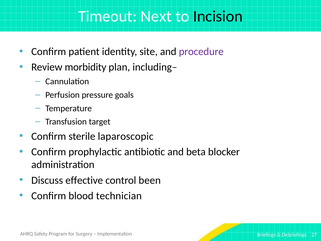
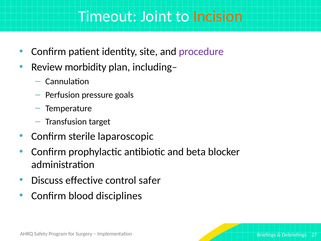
Next: Next -> Joint
Incision colour: black -> orange
been: been -> safer
technician: technician -> disciplines
